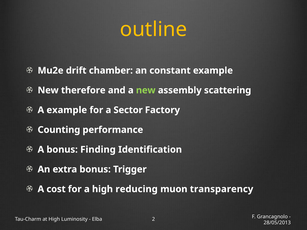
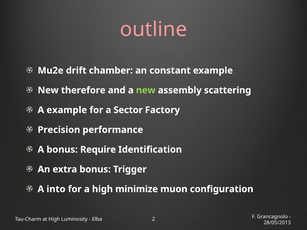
outline colour: yellow -> pink
Counting: Counting -> Precision
Finding: Finding -> Require
cost: cost -> into
reducing: reducing -> minimize
transparency: transparency -> configuration
